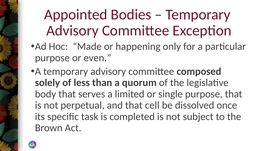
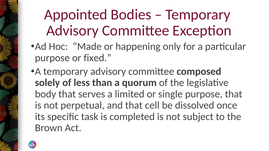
even: even -> fixed
